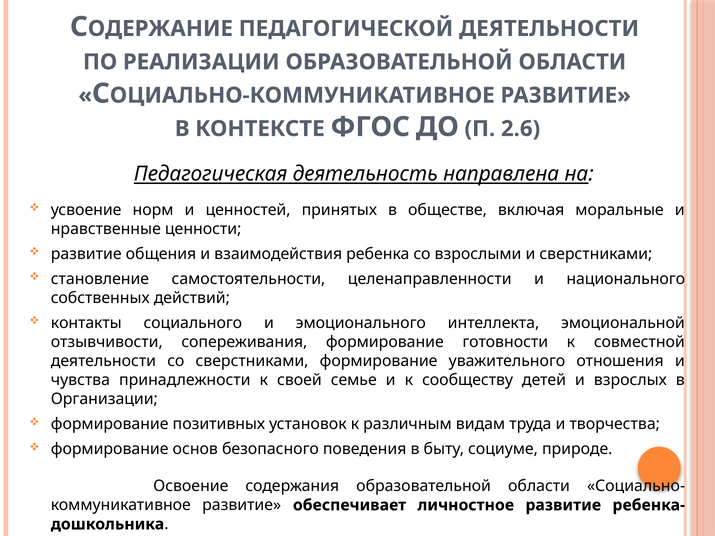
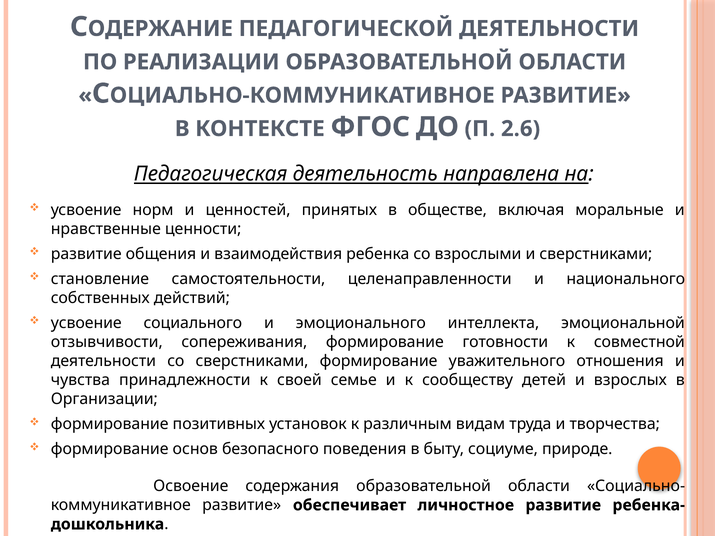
контакты at (86, 323): контакты -> усвоение
